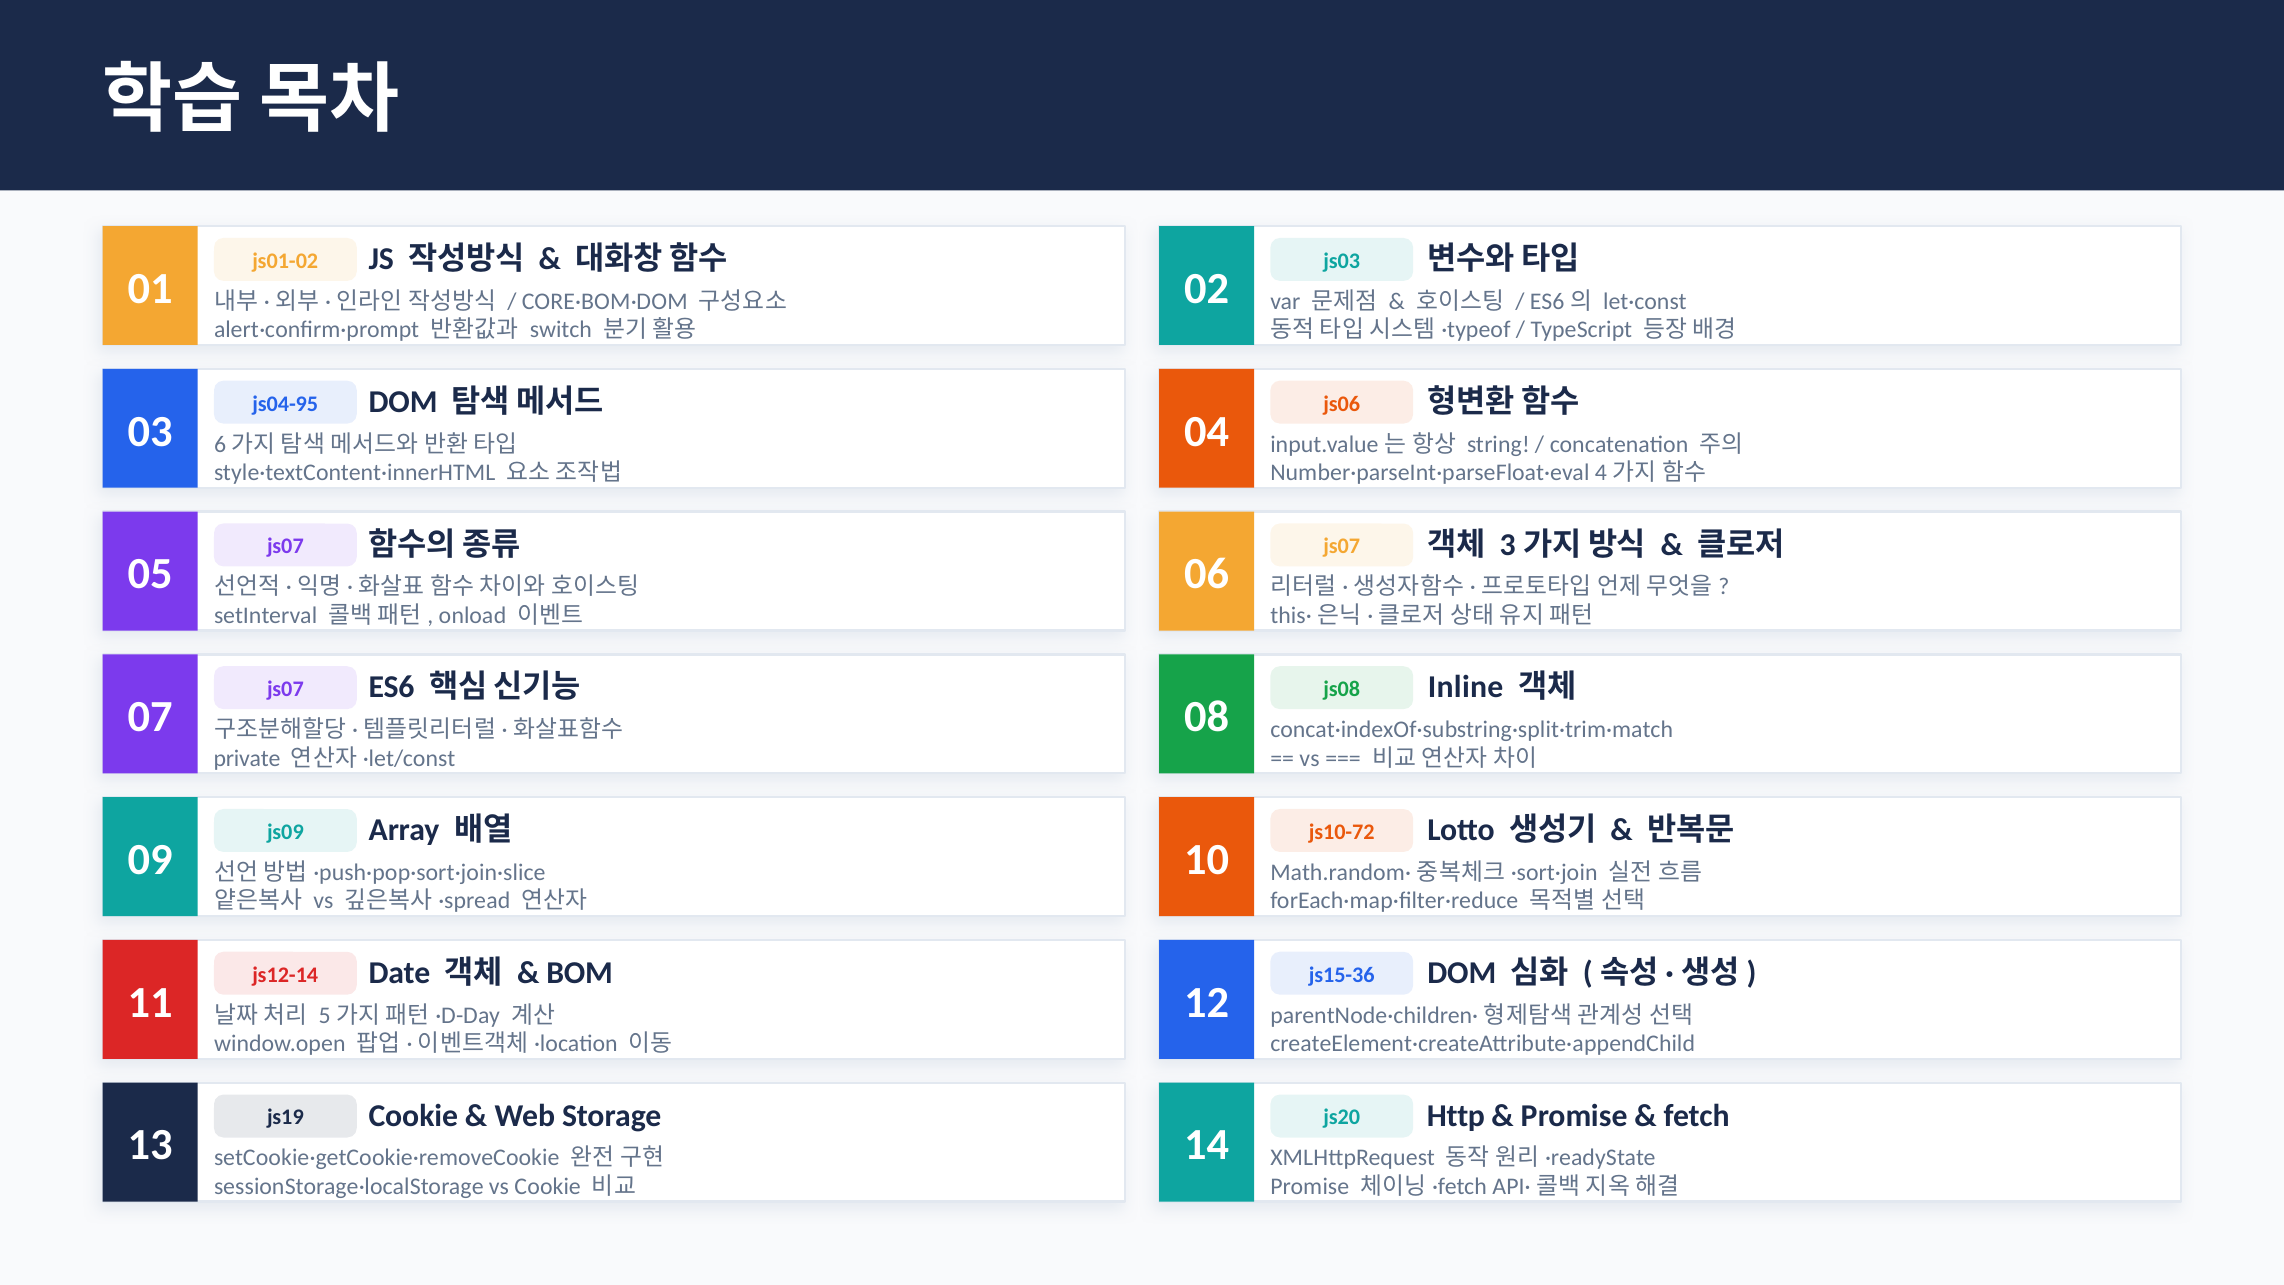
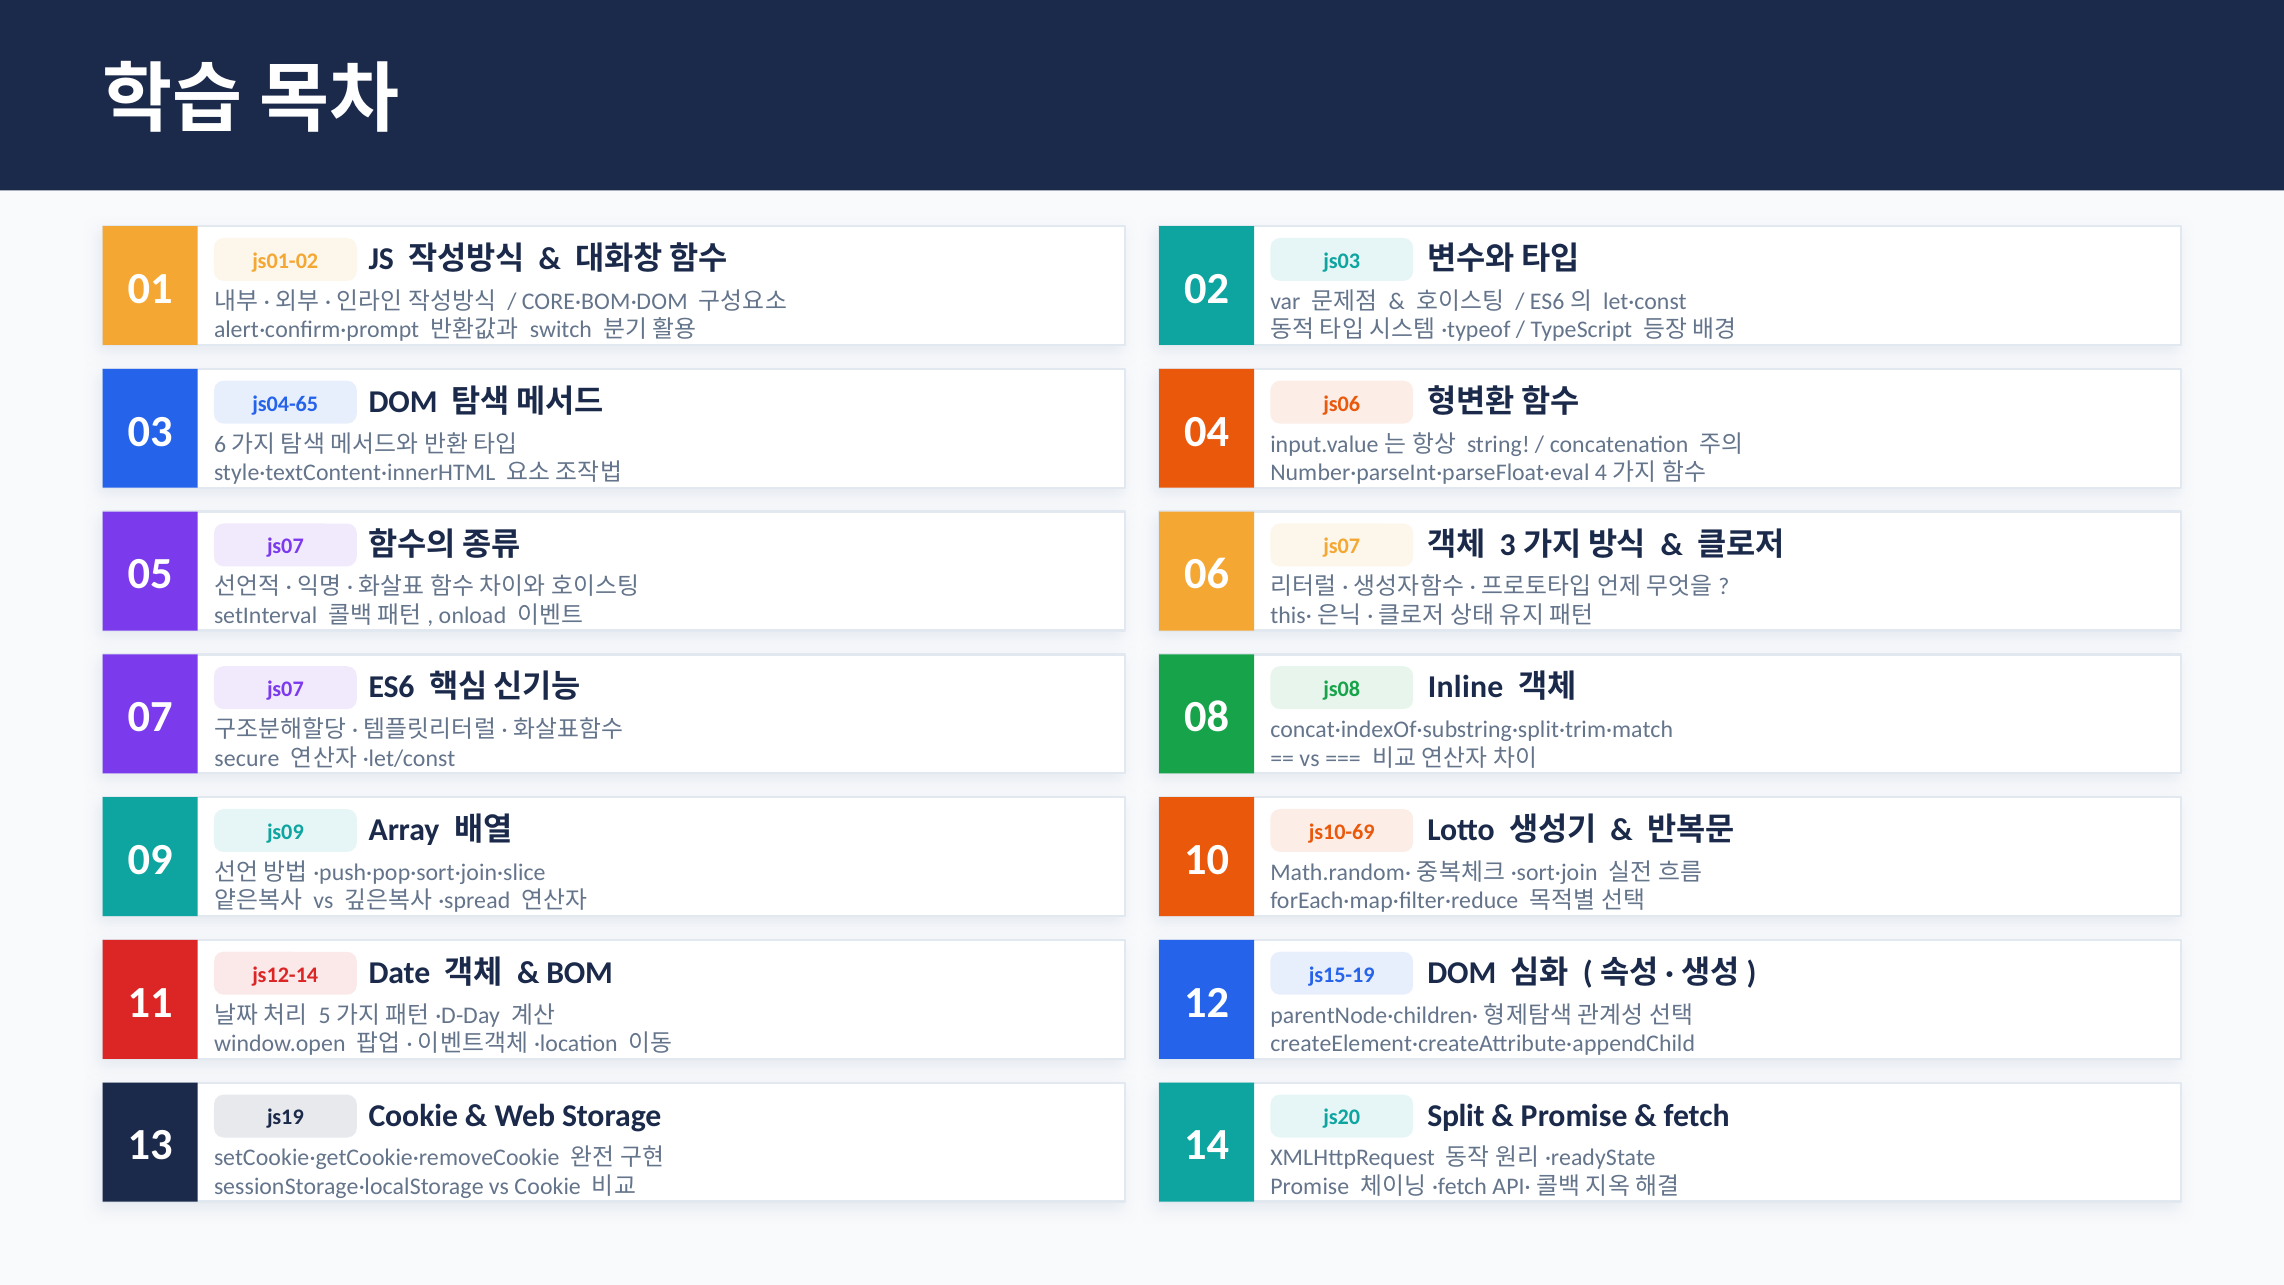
js04-95: js04-95 -> js04-65
private: private -> secure
js10-72: js10-72 -> js10-69
js15-36: js15-36 -> js15-19
Http: Http -> Split
